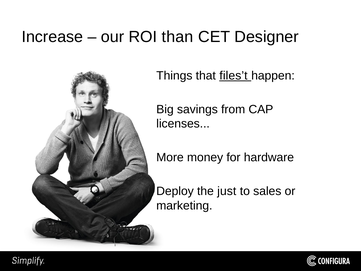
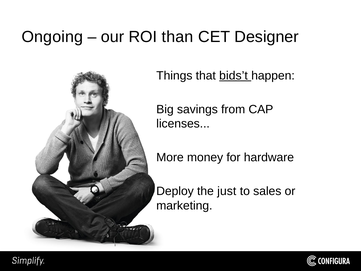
Increase: Increase -> Ongoing
files’t: files’t -> bids’t
